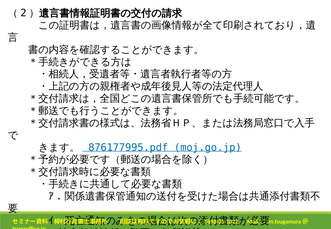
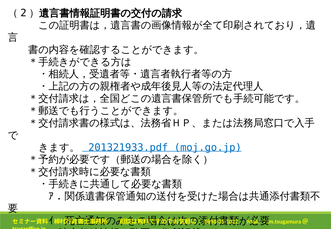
876177995.pdf: 876177995.pdf -> 201321933.pdf
